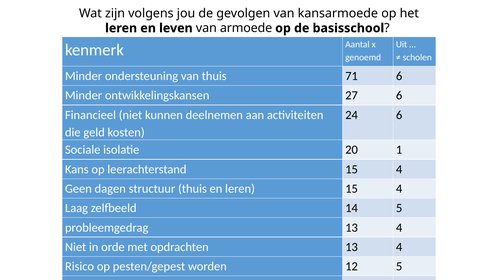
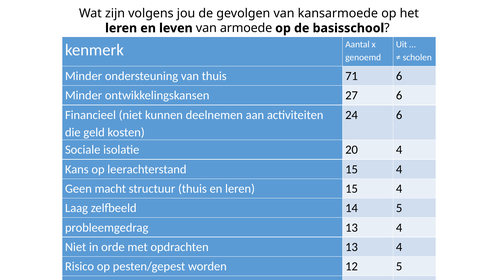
20 1: 1 -> 4
dagen: dagen -> macht
